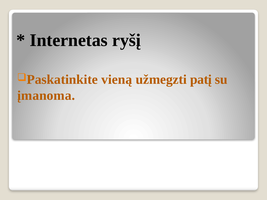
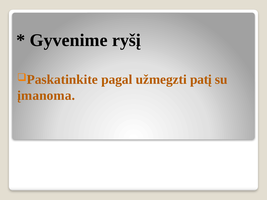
Internetas: Internetas -> Gyvenime
vieną: vieną -> pagal
